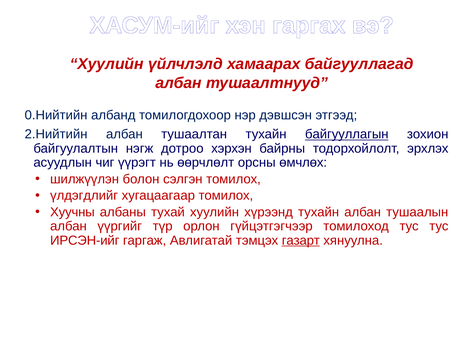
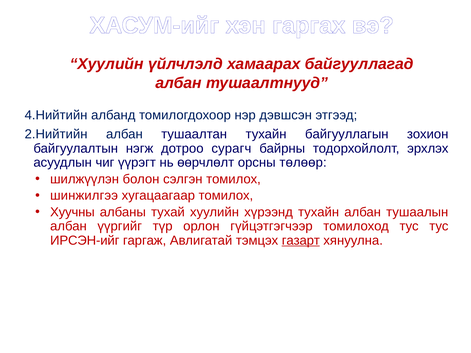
0.Нийтийн: 0.Нийтийн -> 4.Нийтийн
байгууллагын underline: present -> none
хэрхэн: хэрхэн -> сурагч
өмчлөх: өмчлөх -> төлөөр
үлдэгдлийг: үлдэгдлийг -> шинжилгээ
